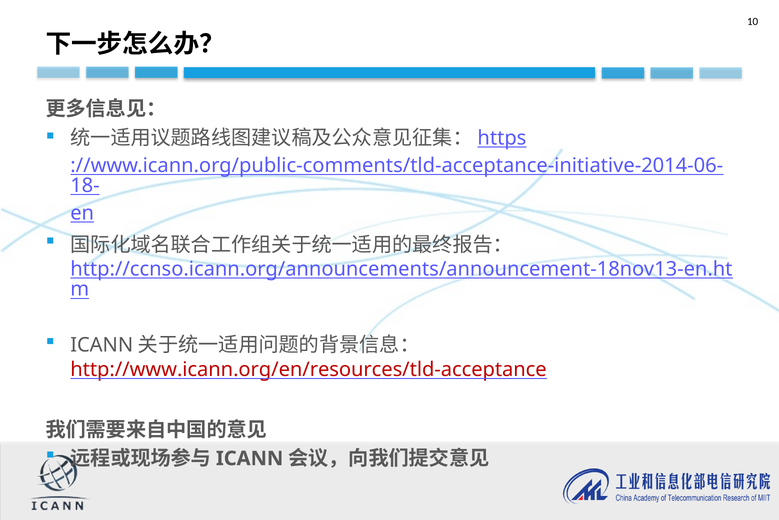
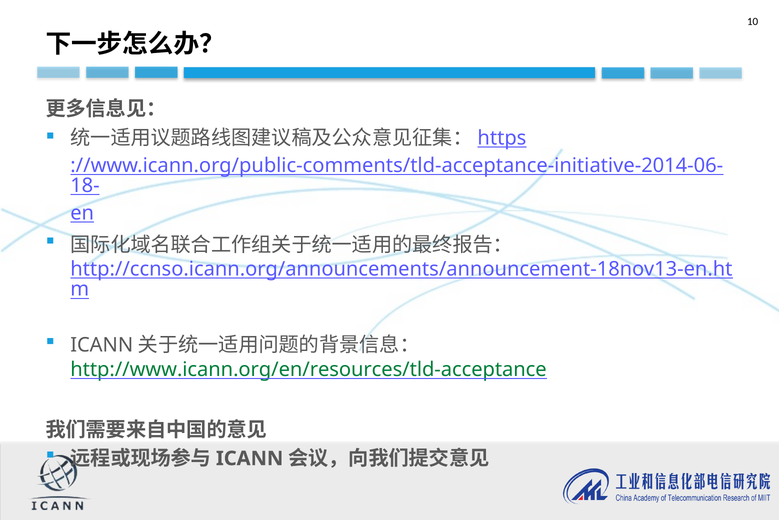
http://www.icann.org/en/resources/tld-acceptance colour: red -> green
